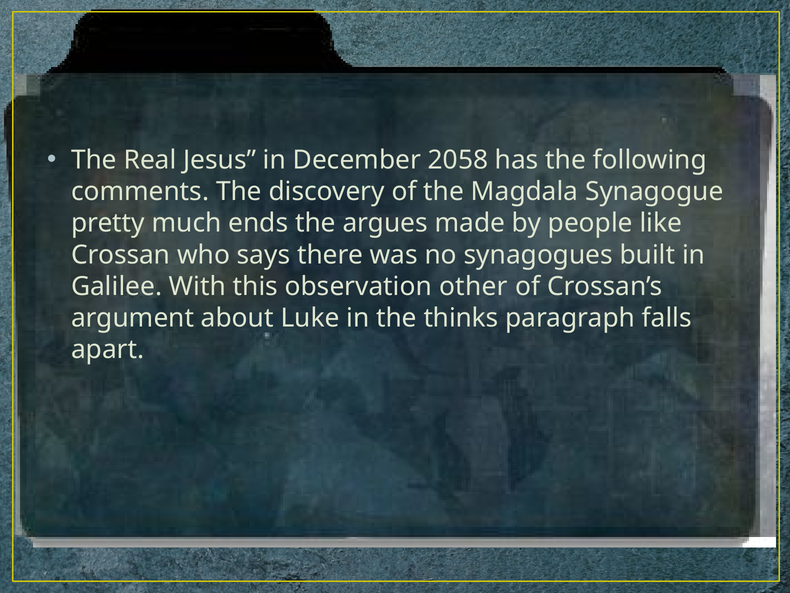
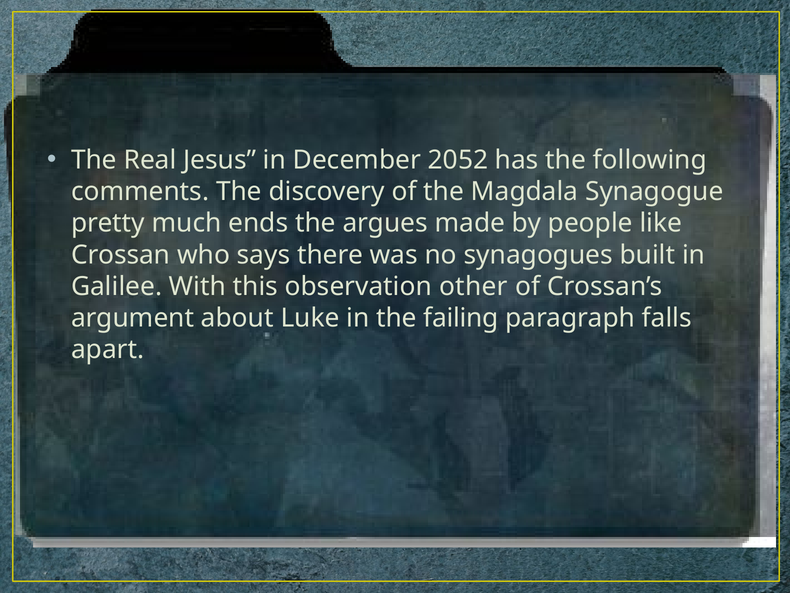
2058: 2058 -> 2052
thinks: thinks -> failing
